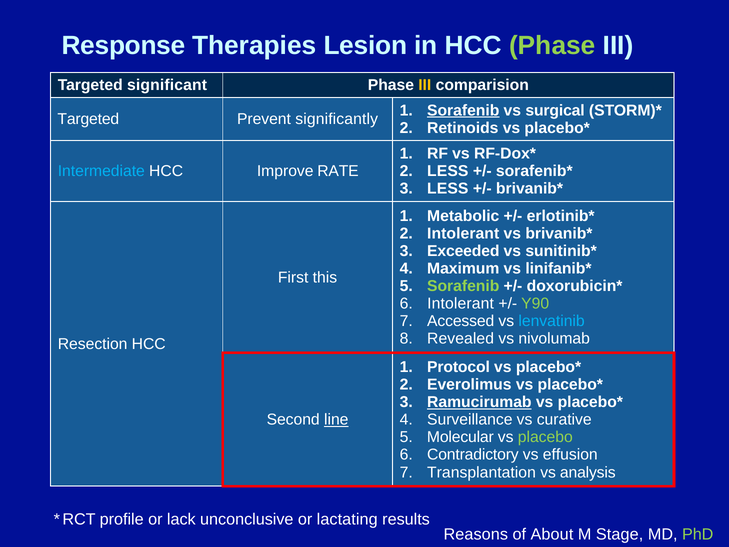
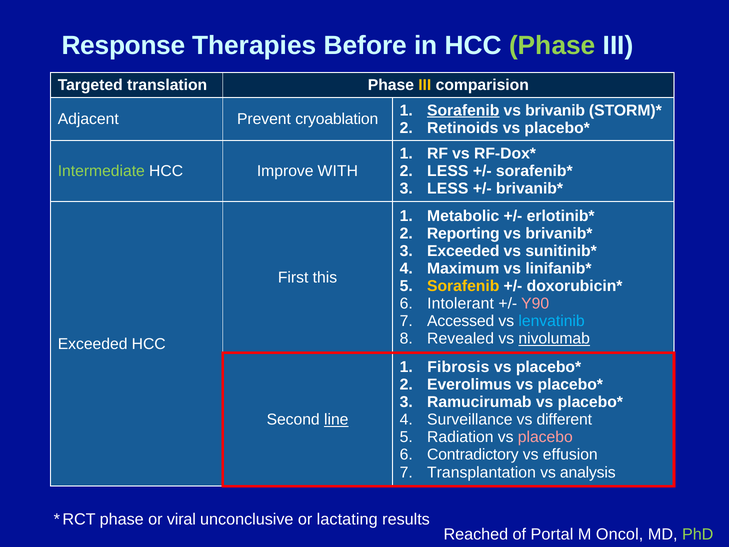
Lesion: Lesion -> Before
significant: significant -> translation
surgical: surgical -> brivanib
Targeted at (88, 119): Targeted -> Adjacent
significantly: significantly -> cryoablation
Intermediate colour: light blue -> light green
RATE: RATE -> WITH
Intolerant at (463, 234): Intolerant -> Reporting
Sorafenib at (463, 286) colour: light green -> yellow
Y90 colour: light green -> pink
nivolumab underline: none -> present
Resection at (93, 344): Resection -> Exceeded
Protocol: Protocol -> Fibrosis
Ramucirumab underline: present -> none
curative: curative -> different
Molecular: Molecular -> Radiation
placebo colour: light green -> pink
RCT profile: profile -> phase
lack: lack -> viral
Reasons: Reasons -> Reached
About: About -> Portal
Stage: Stage -> Oncol
